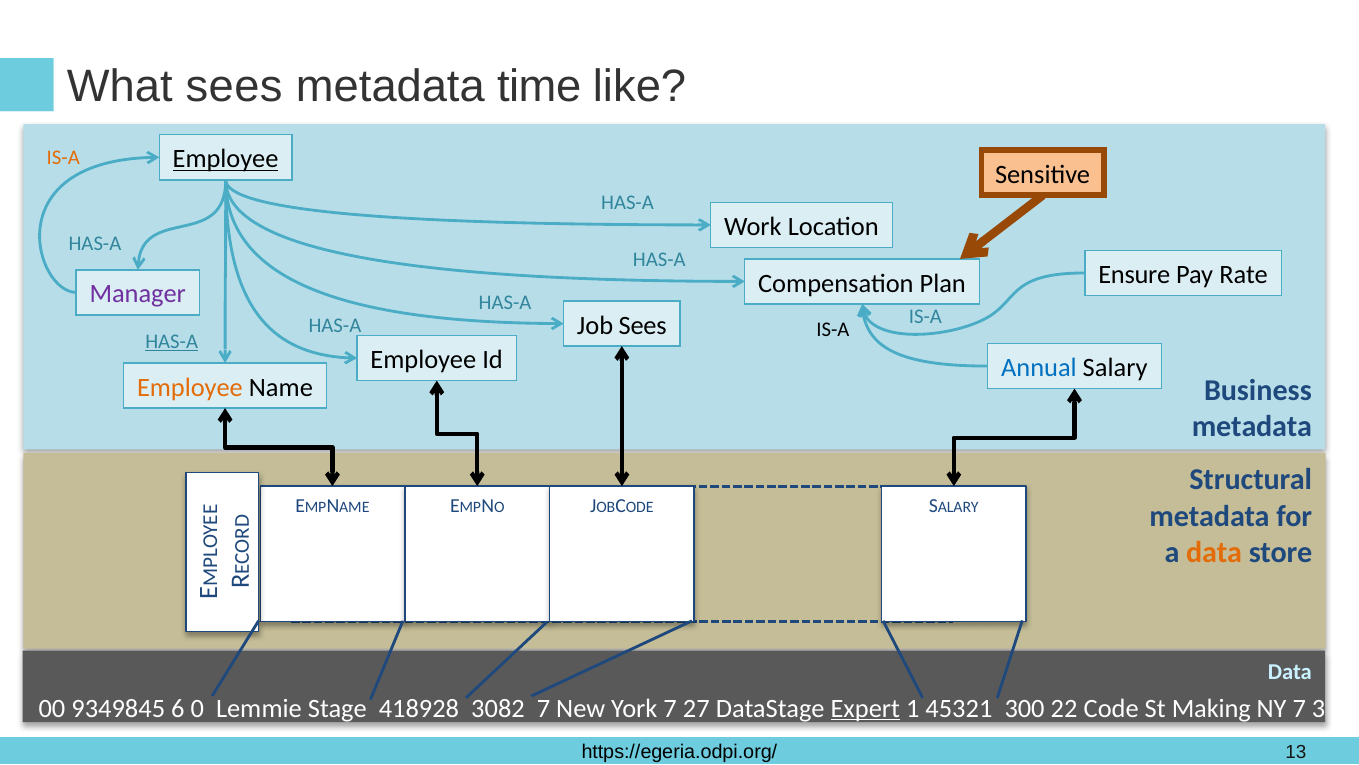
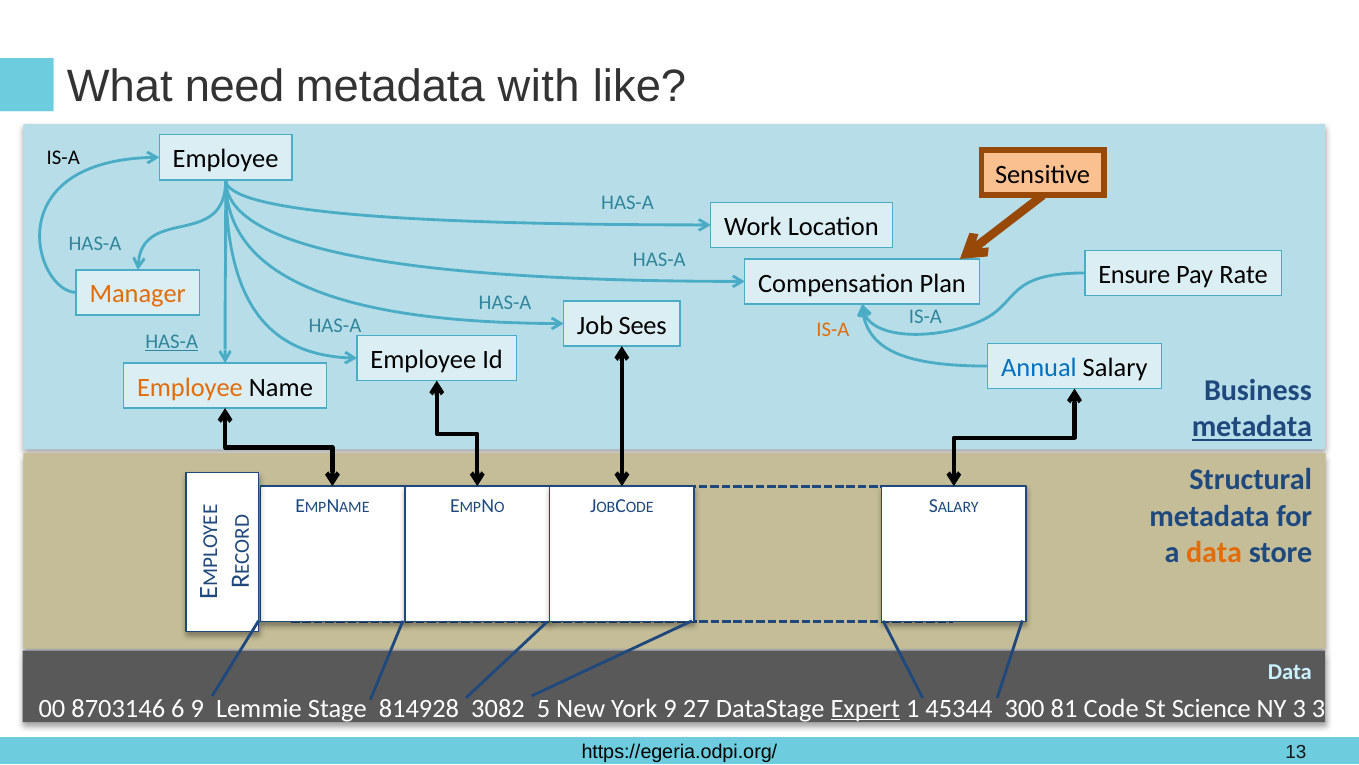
What sees: sees -> need
time: time -> with
Employee at (226, 159) underline: present -> none
IS-A at (63, 157) colour: orange -> black
Manager colour: purple -> orange
IS-A at (833, 329) colour: black -> orange
metadata at (1252, 426) underline: none -> present
9349845: 9349845 -> 8703146
6 0: 0 -> 9
418928: 418928 -> 814928
3082 7: 7 -> 5
York 7: 7 -> 9
45321: 45321 -> 45344
22: 22 -> 81
Making: Making -> Science
NY 7: 7 -> 3
